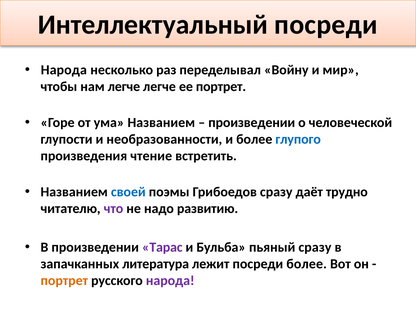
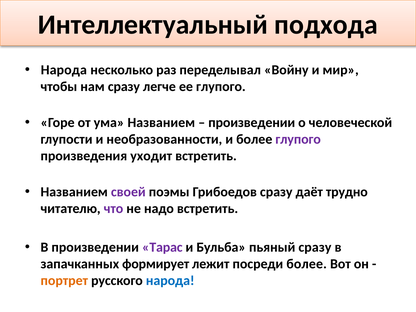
Интеллектуальный посреди: посреди -> подхода
нам легче: легче -> сразу
ее портрет: портрет -> глупого
глупого at (298, 139) colour: blue -> purple
чтение: чтение -> уходит
своей colour: blue -> purple
надо развитию: развитию -> встретить
литература: литература -> формирует
народа at (170, 281) colour: purple -> blue
